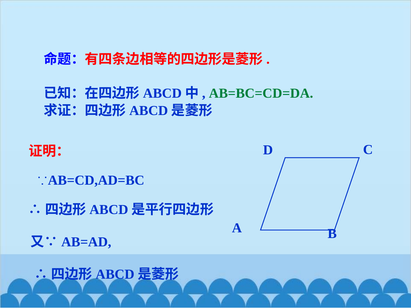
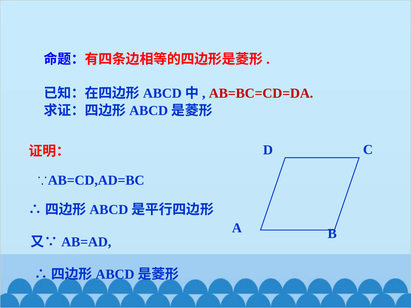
AB=BC=CD=DA colour: green -> red
